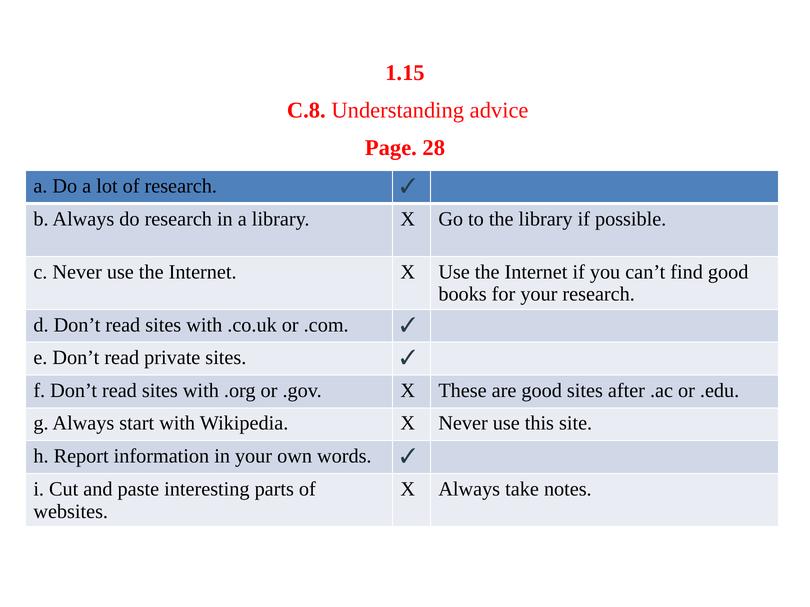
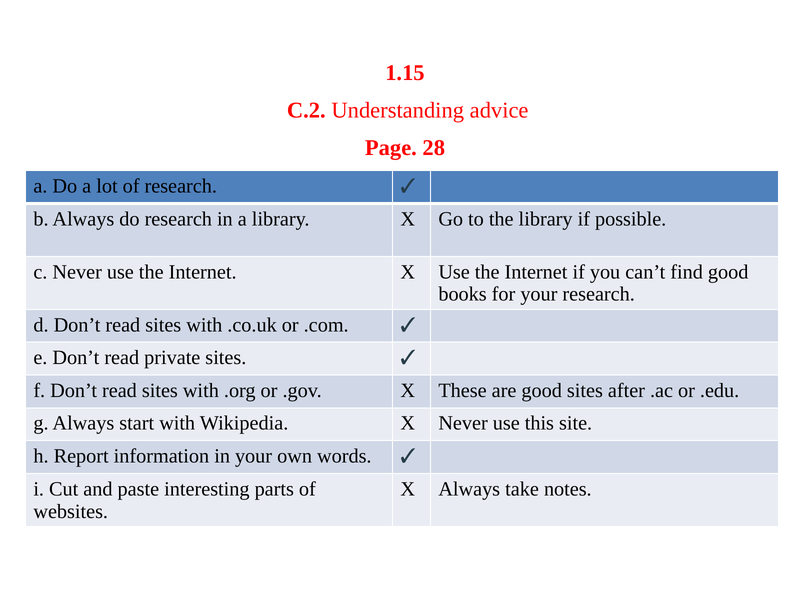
C.8: C.8 -> C.2
